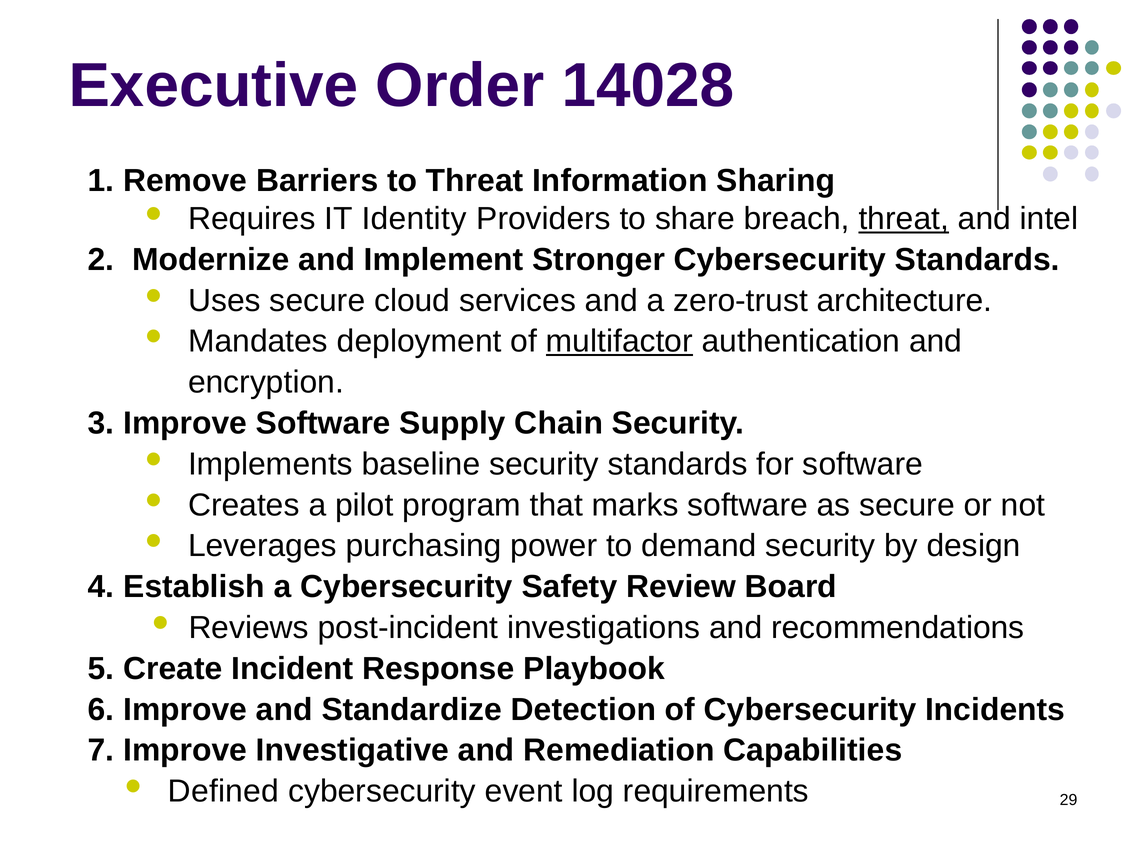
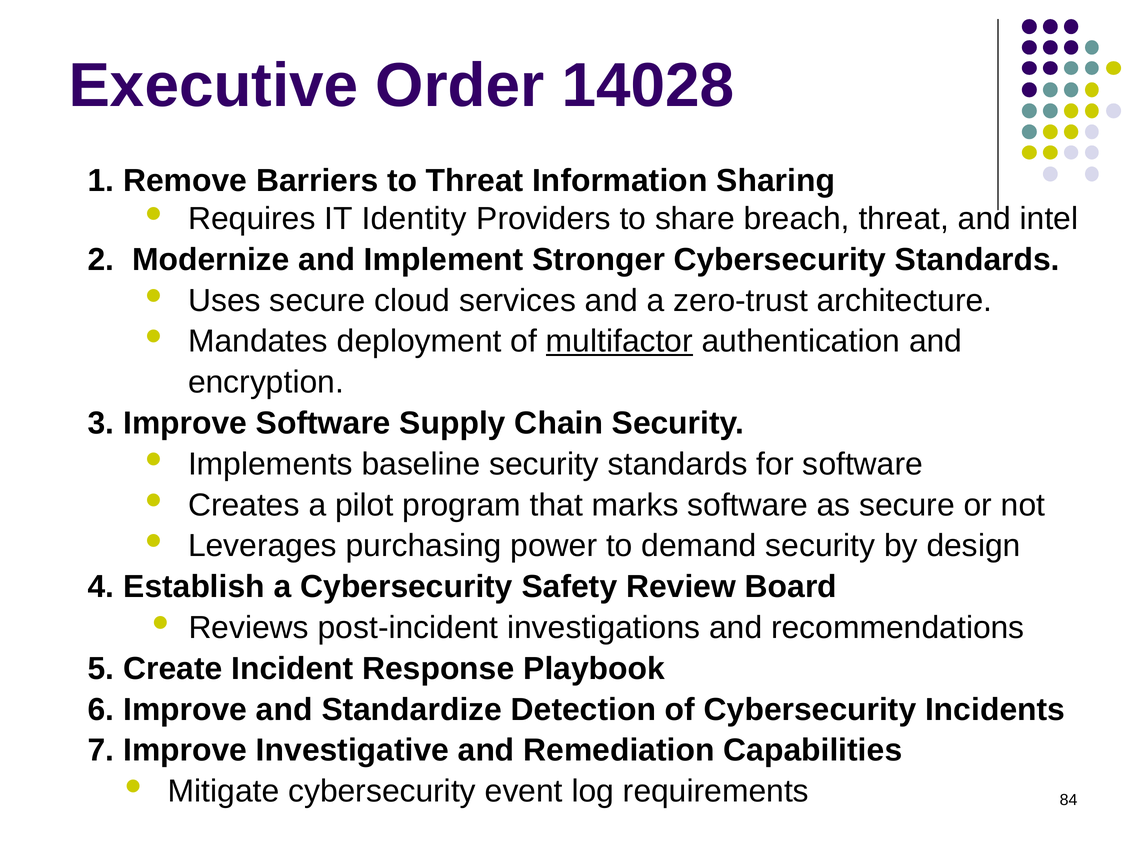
threat at (904, 219) underline: present -> none
Defined: Defined -> Mitigate
29: 29 -> 84
